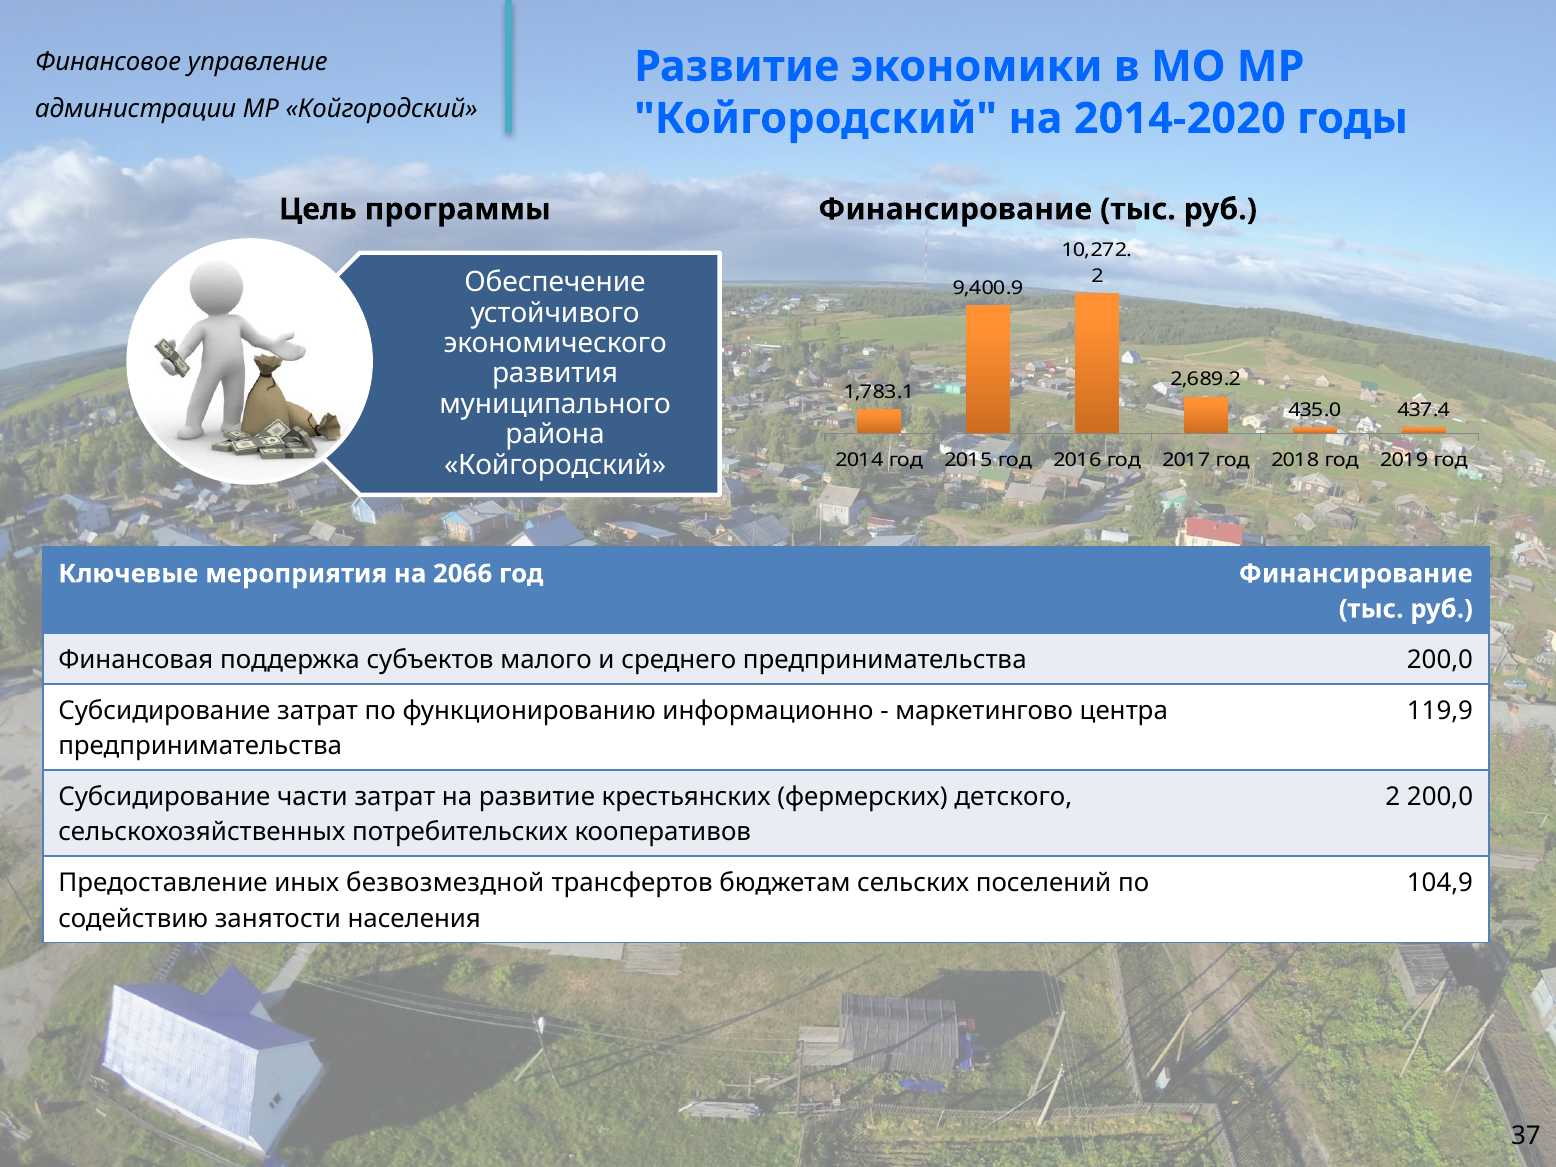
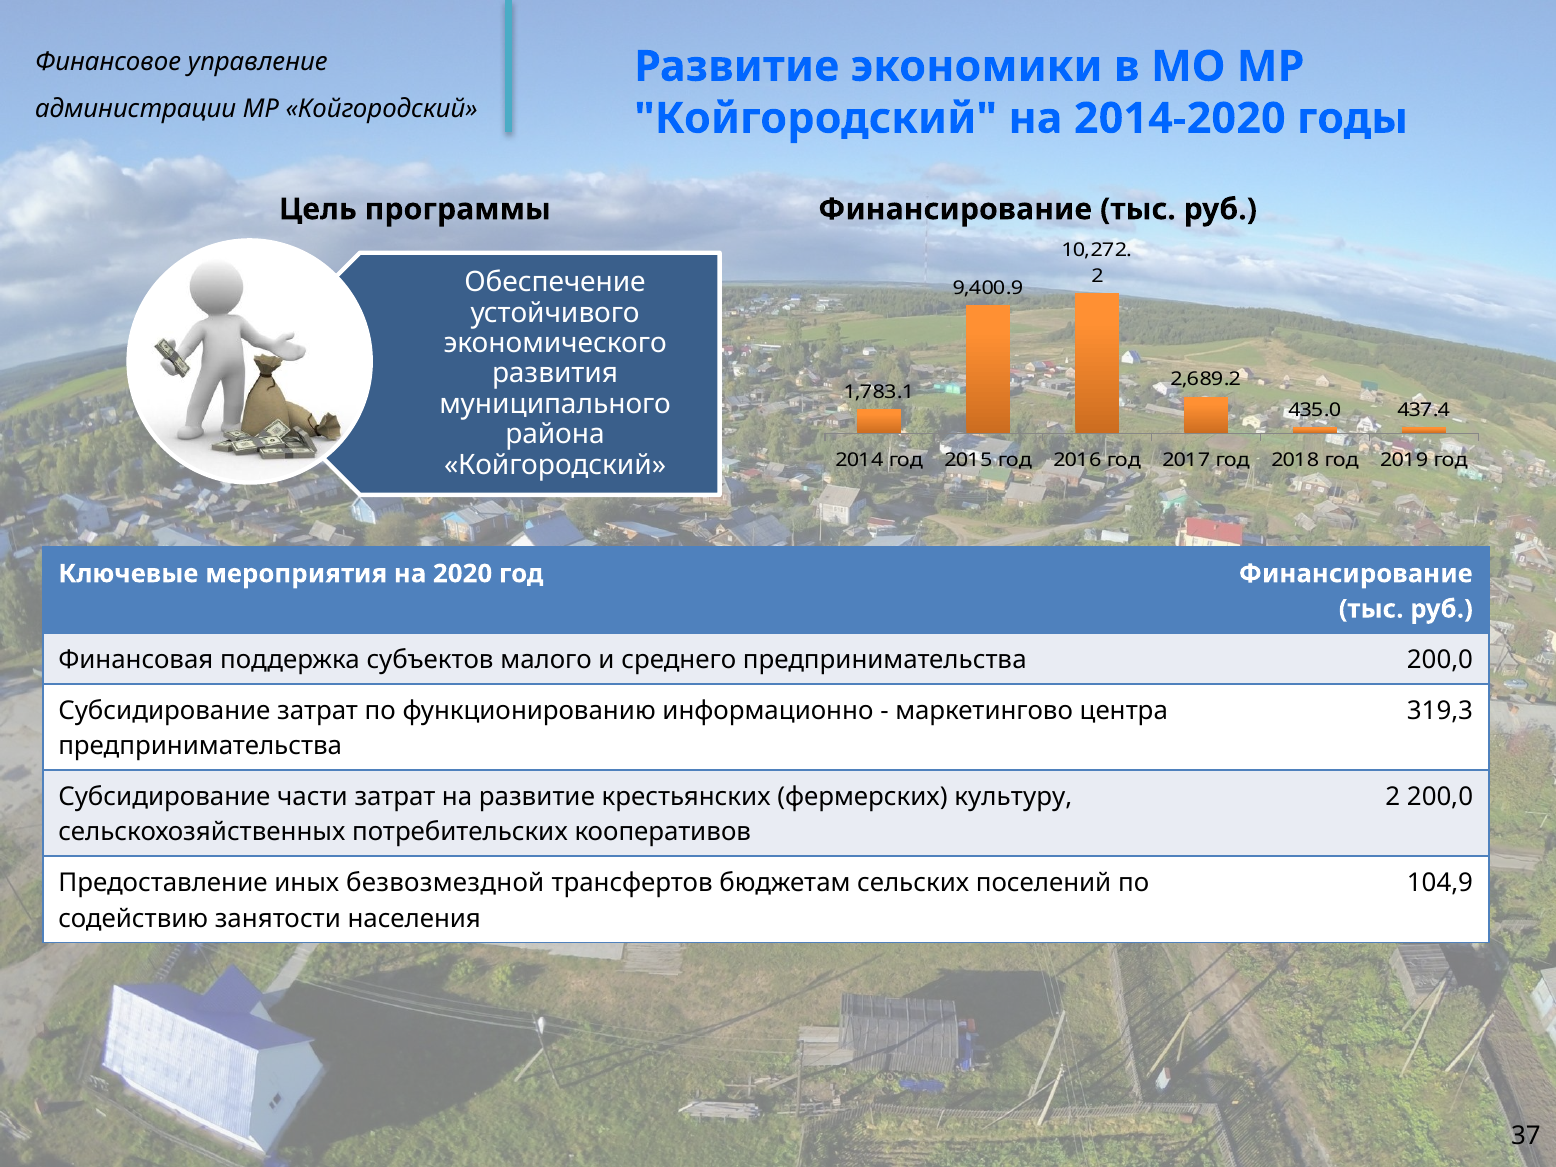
2066: 2066 -> 2020
119,9: 119,9 -> 319,3
детского: детского -> культуру
